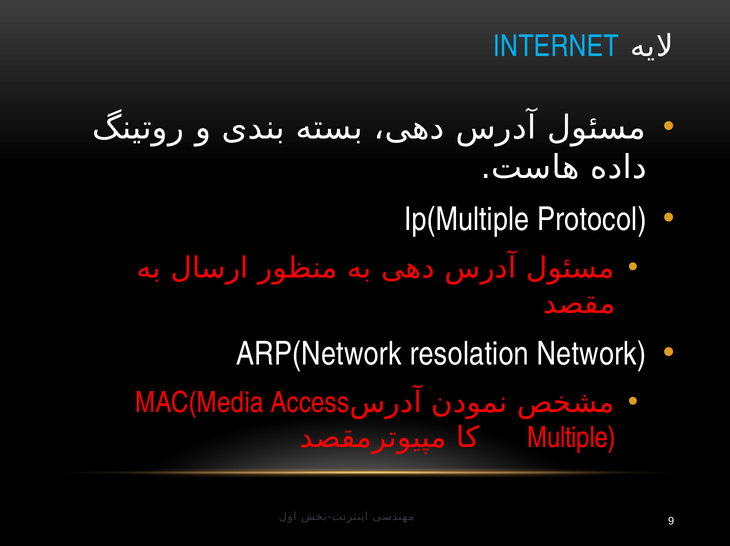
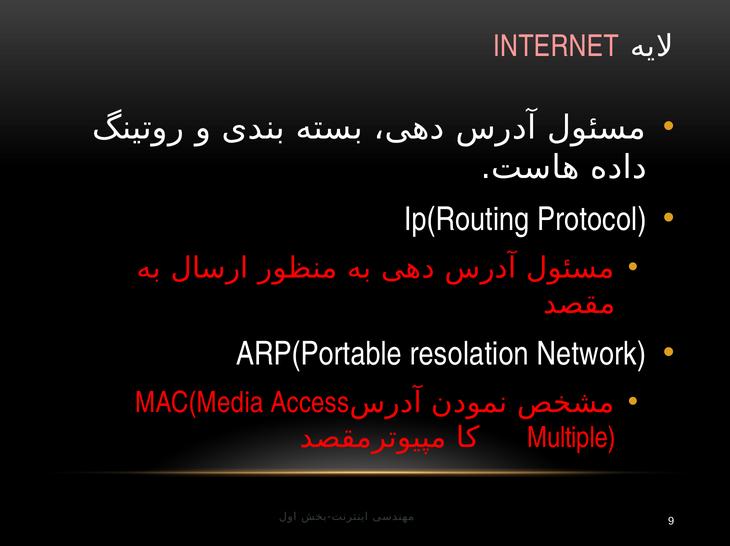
INTERNET colour: light blue -> pink
Ip(Multiple: Ip(Multiple -> Ip(Routing
ARP(Network: ARP(Network -> ARP(Portable
